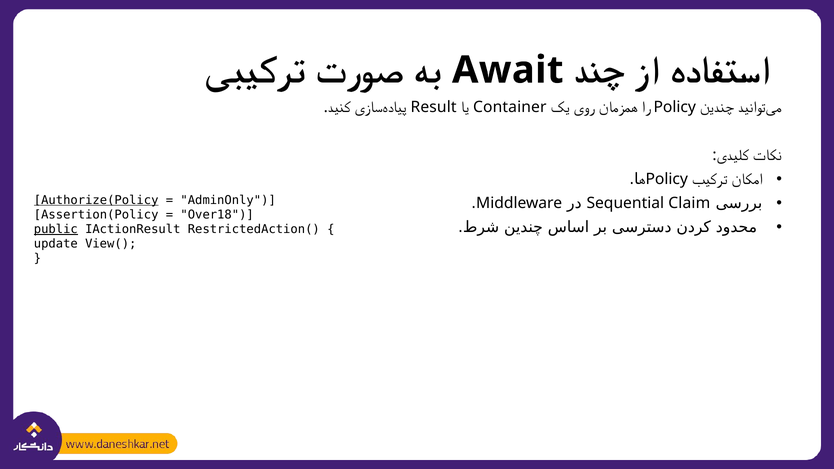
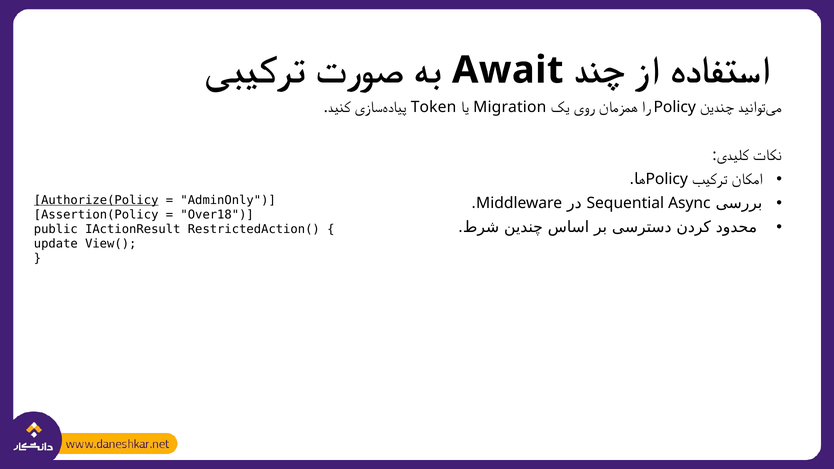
Result: Result -> Token
Container: Container -> Migration
Claim: Claim -> Async
public underline: present -> none
